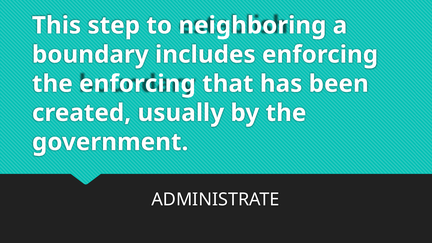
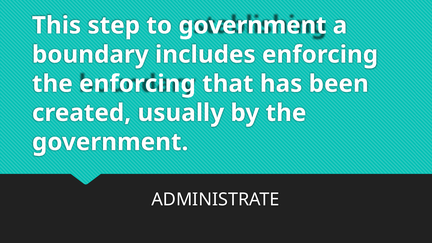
to neighboring: neighboring -> government
